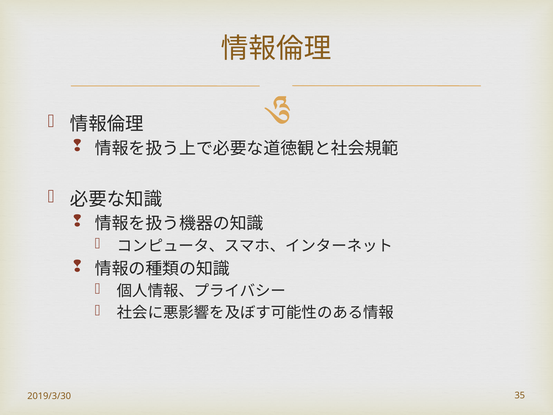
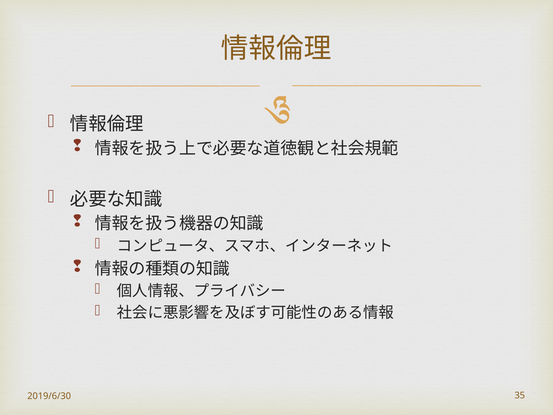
2019/3/30: 2019/3/30 -> 2019/6/30
